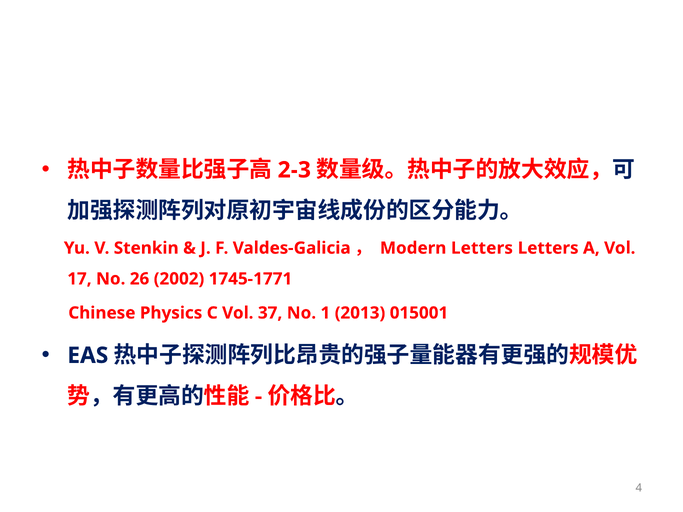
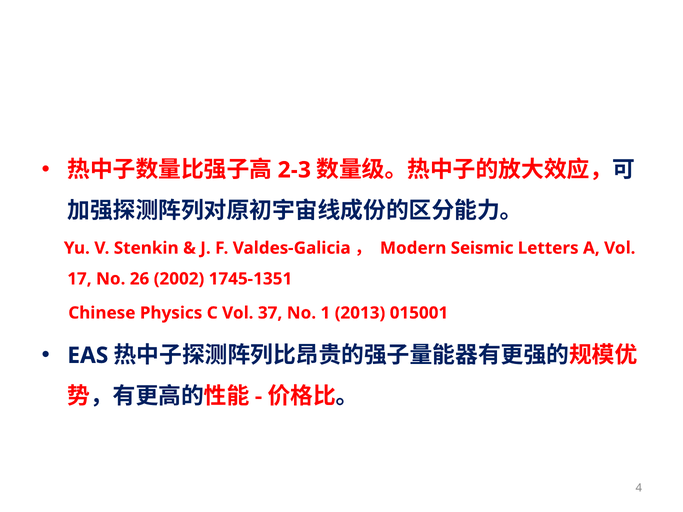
Modern Letters: Letters -> Seismic
1745-1771: 1745-1771 -> 1745-1351
